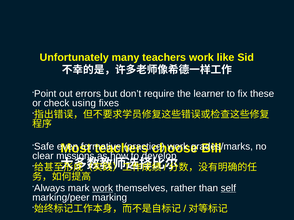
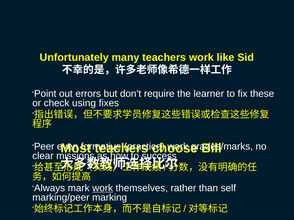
Safe: Safe -> Peer
develop: develop -> success
self underline: present -> none
